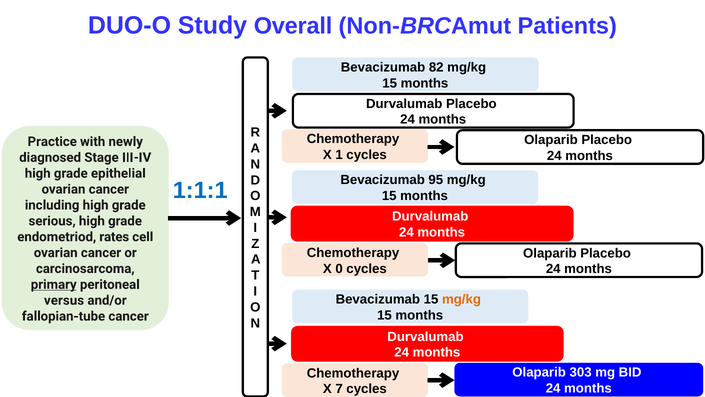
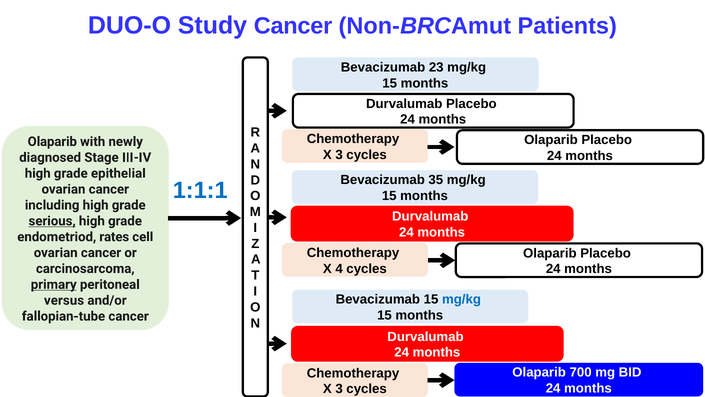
Study Overall: Overall -> Cancer
82: 82 -> 23
Practice at (52, 141): Practice -> Olaparib
1 at (339, 155): 1 -> 3
95: 95 -> 35
serious underline: none -> present
0: 0 -> 4
mg/kg at (461, 299) colour: orange -> blue
303: 303 -> 700
7 at (339, 389): 7 -> 3
